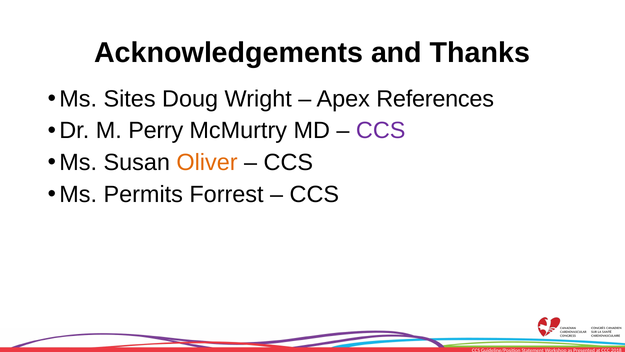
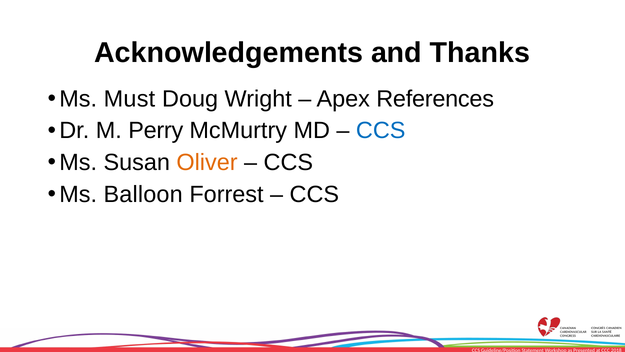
Sites: Sites -> Must
CCS at (381, 131) colour: purple -> blue
Permits: Permits -> Balloon
